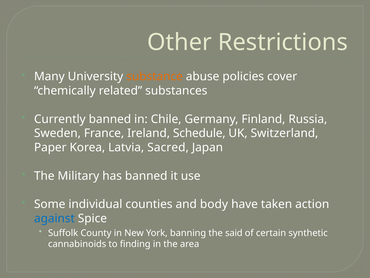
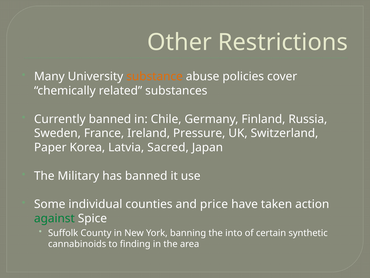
Schedule: Schedule -> Pressure
body: body -> price
against colour: blue -> green
said: said -> into
